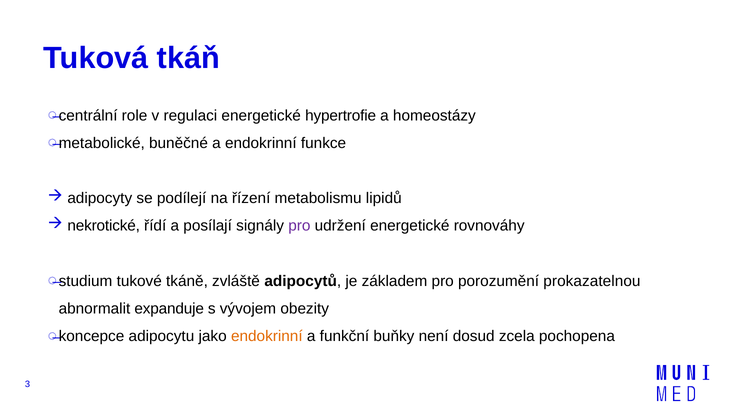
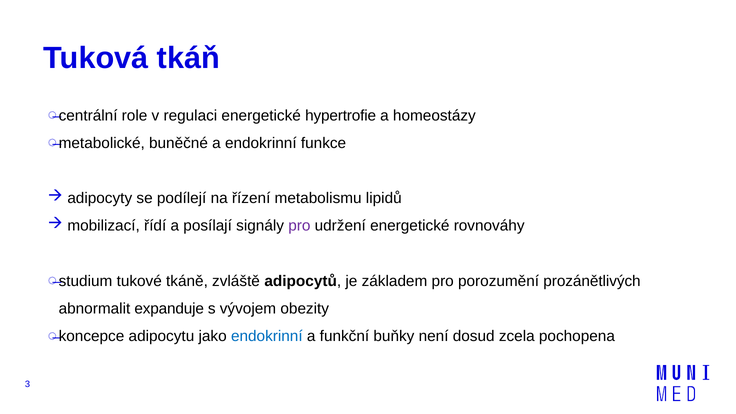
nekrotické: nekrotické -> mobilizací
prokazatelnou: prokazatelnou -> prozánětlivých
endokrinní at (267, 336) colour: orange -> blue
